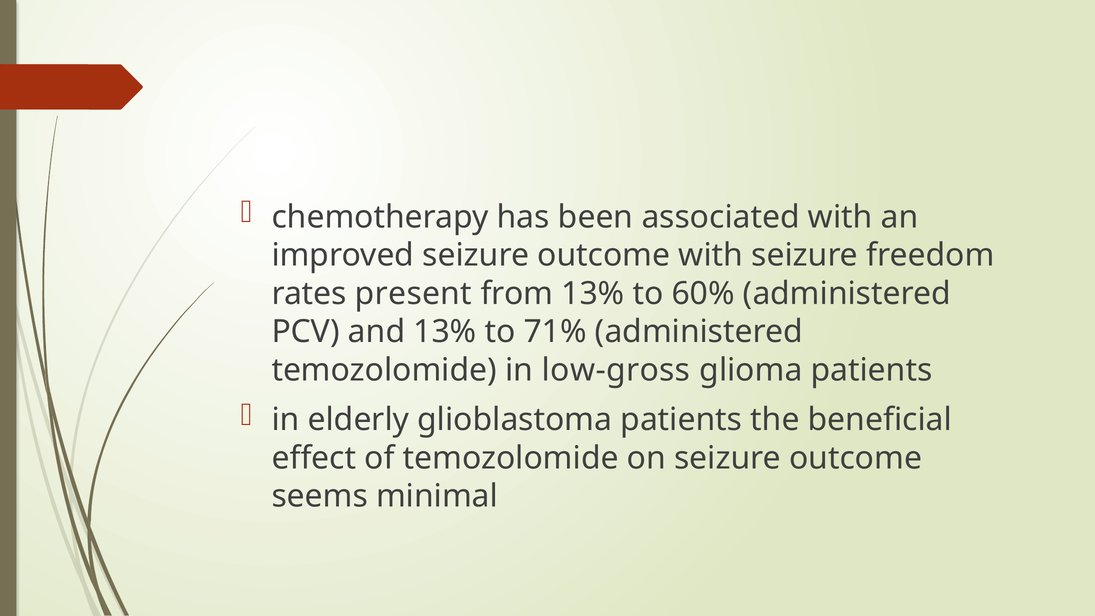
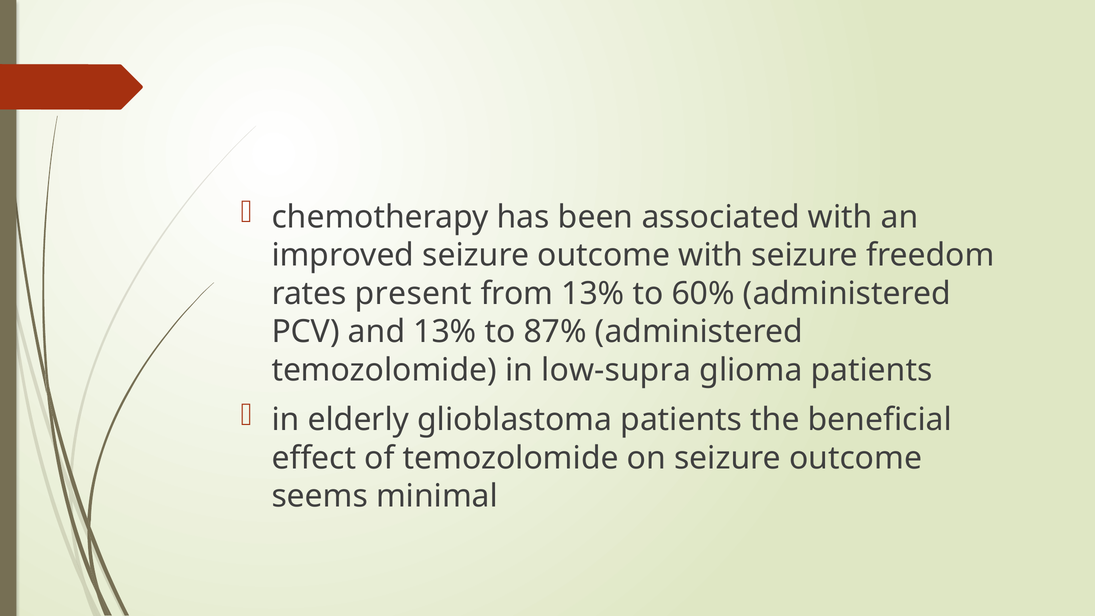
71%: 71% -> 87%
low-gross: low-gross -> low-supra
